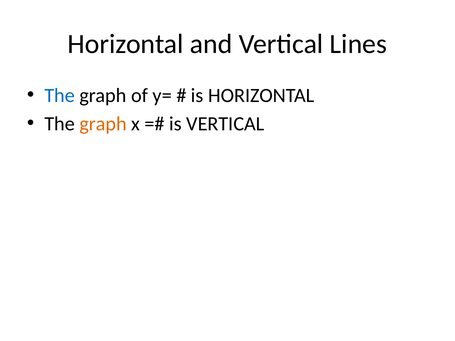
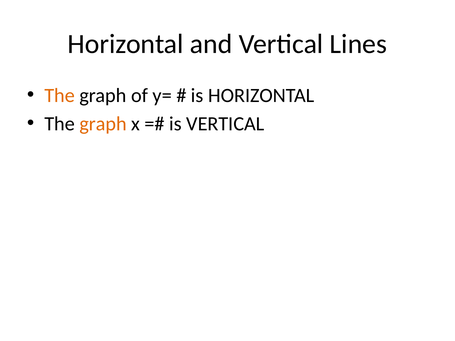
The at (60, 95) colour: blue -> orange
